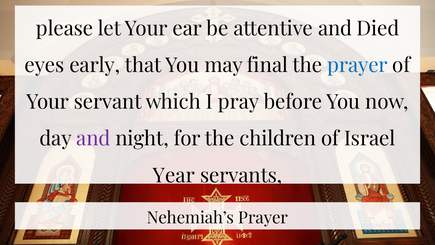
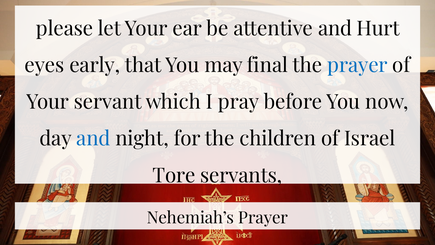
Died: Died -> Hurt
and at (93, 139) colour: purple -> blue
Year: Year -> Tore
